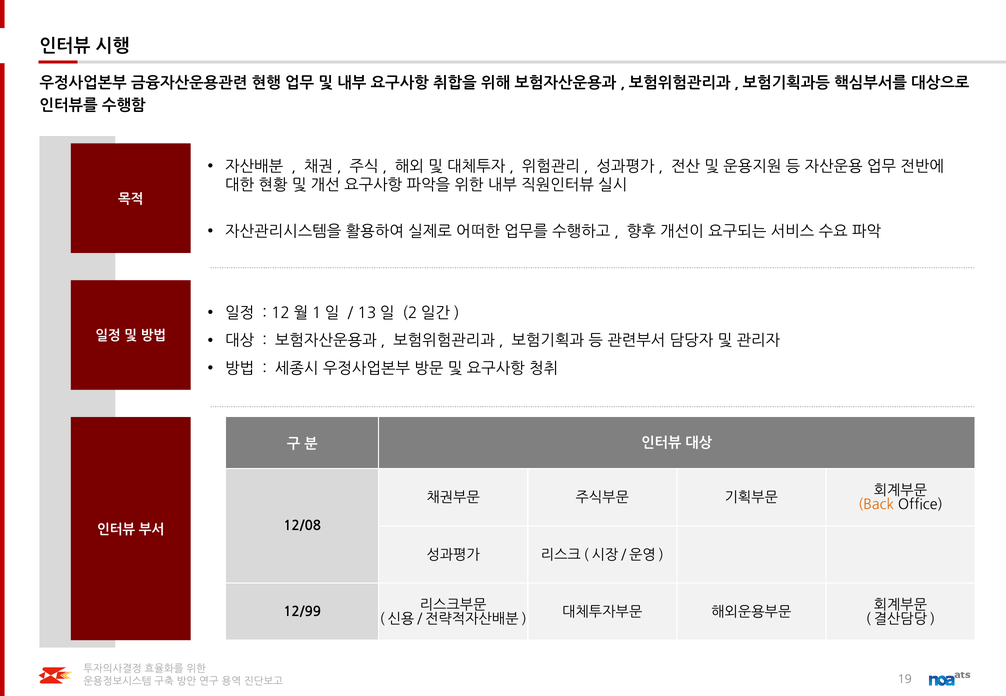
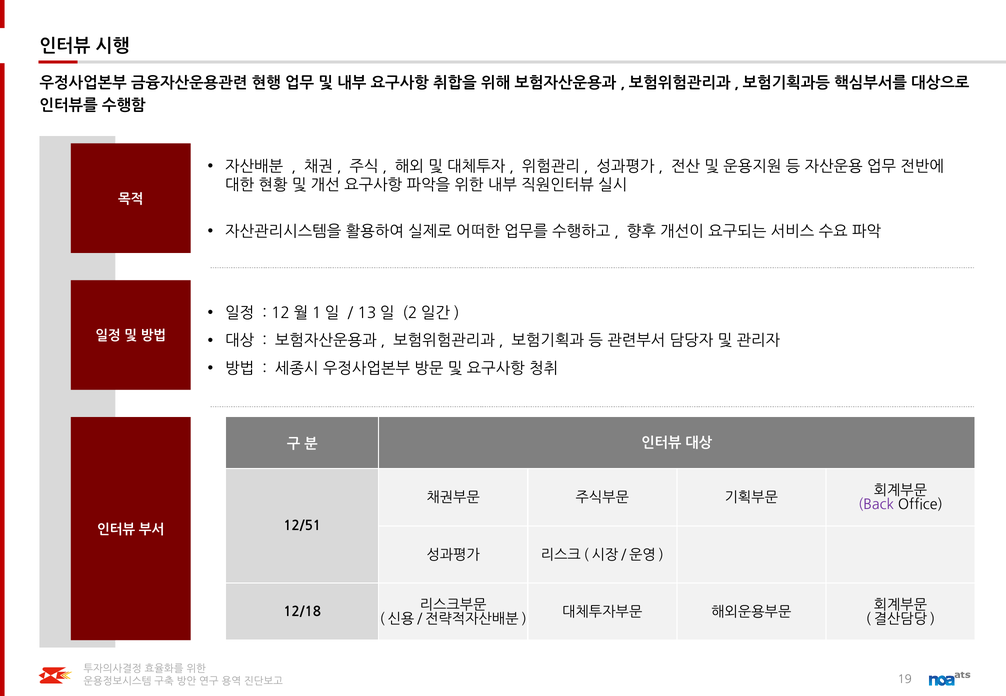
Back colour: orange -> purple
12/08: 12/08 -> 12/51
12/99: 12/99 -> 12/18
